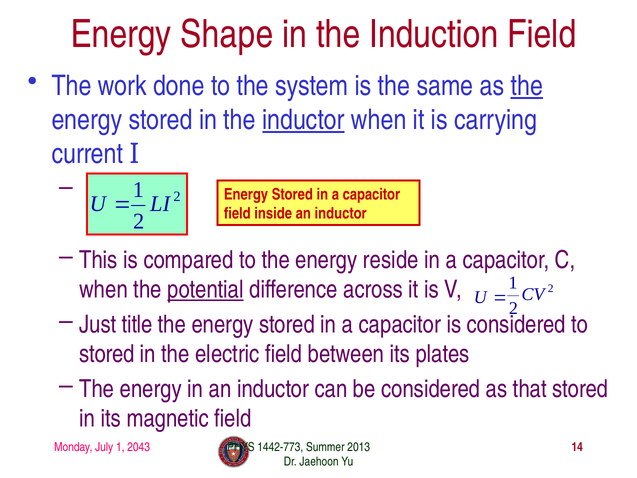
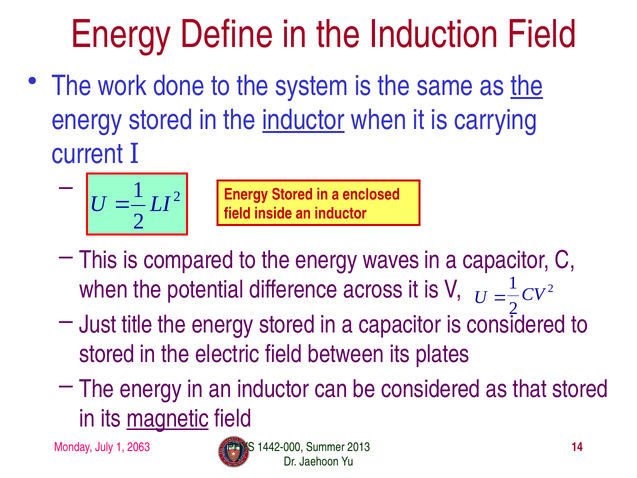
Shape: Shape -> Define
capacitor at (371, 194): capacitor -> enclosed
reside: reside -> waves
potential underline: present -> none
magnetic underline: none -> present
2043: 2043 -> 2063
1442-773: 1442-773 -> 1442-000
